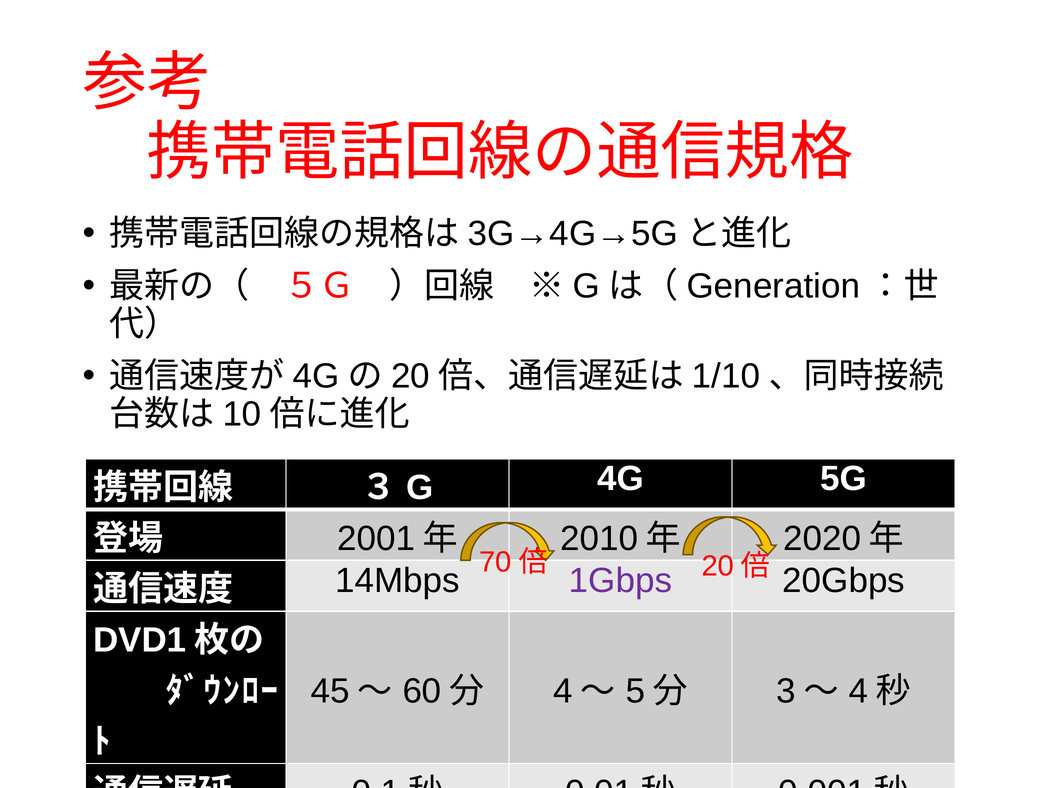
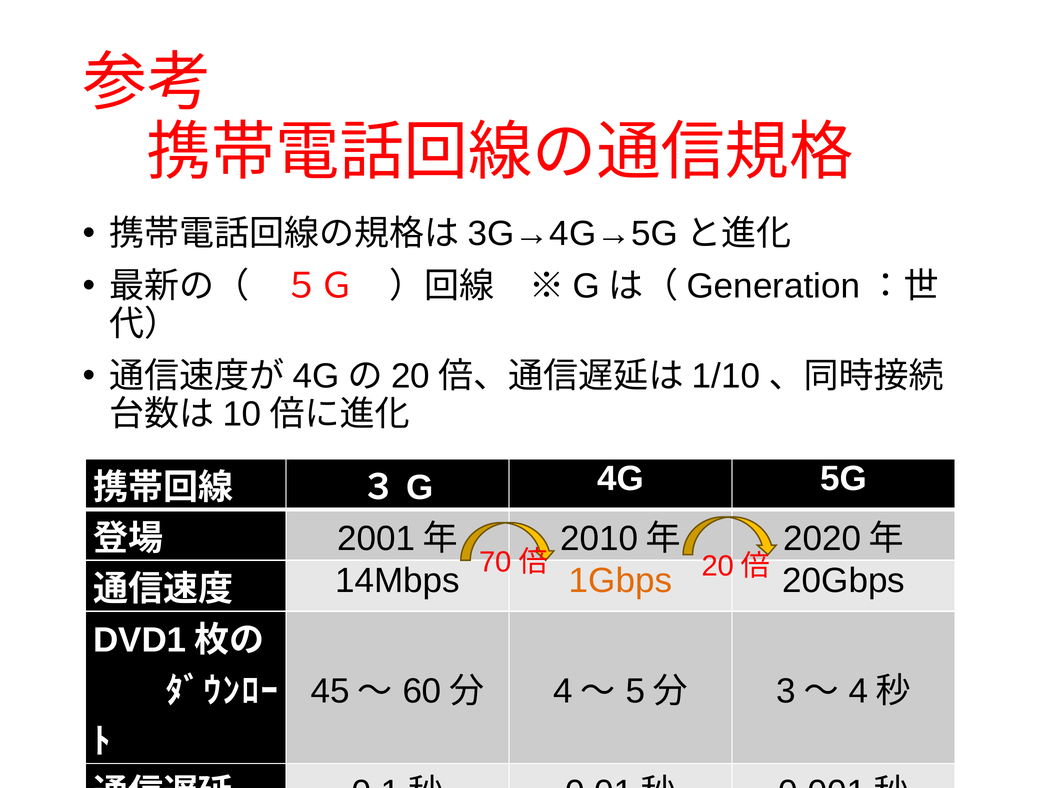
1Gbps colour: purple -> orange
